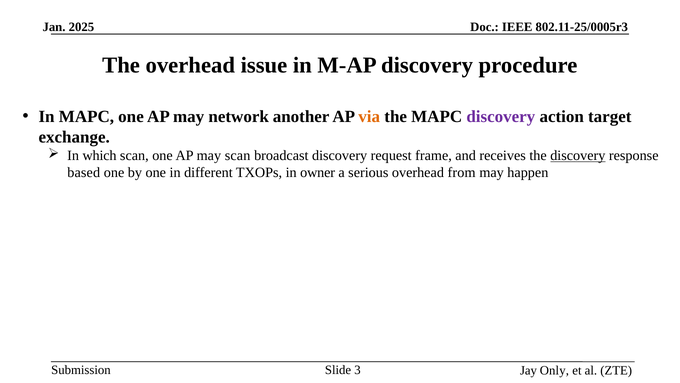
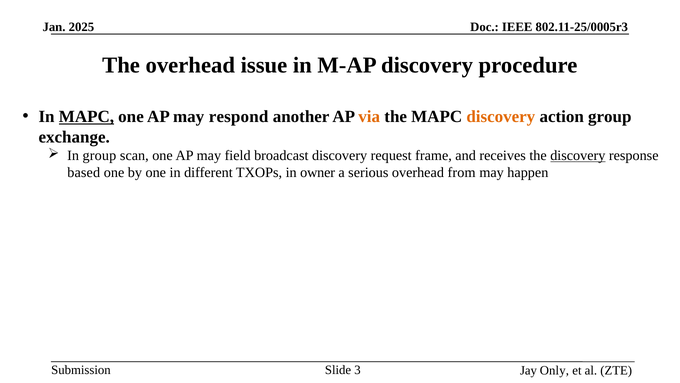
MAPC at (86, 117) underline: none -> present
network: network -> respond
discovery at (501, 117) colour: purple -> orange
action target: target -> group
In which: which -> group
may scan: scan -> field
